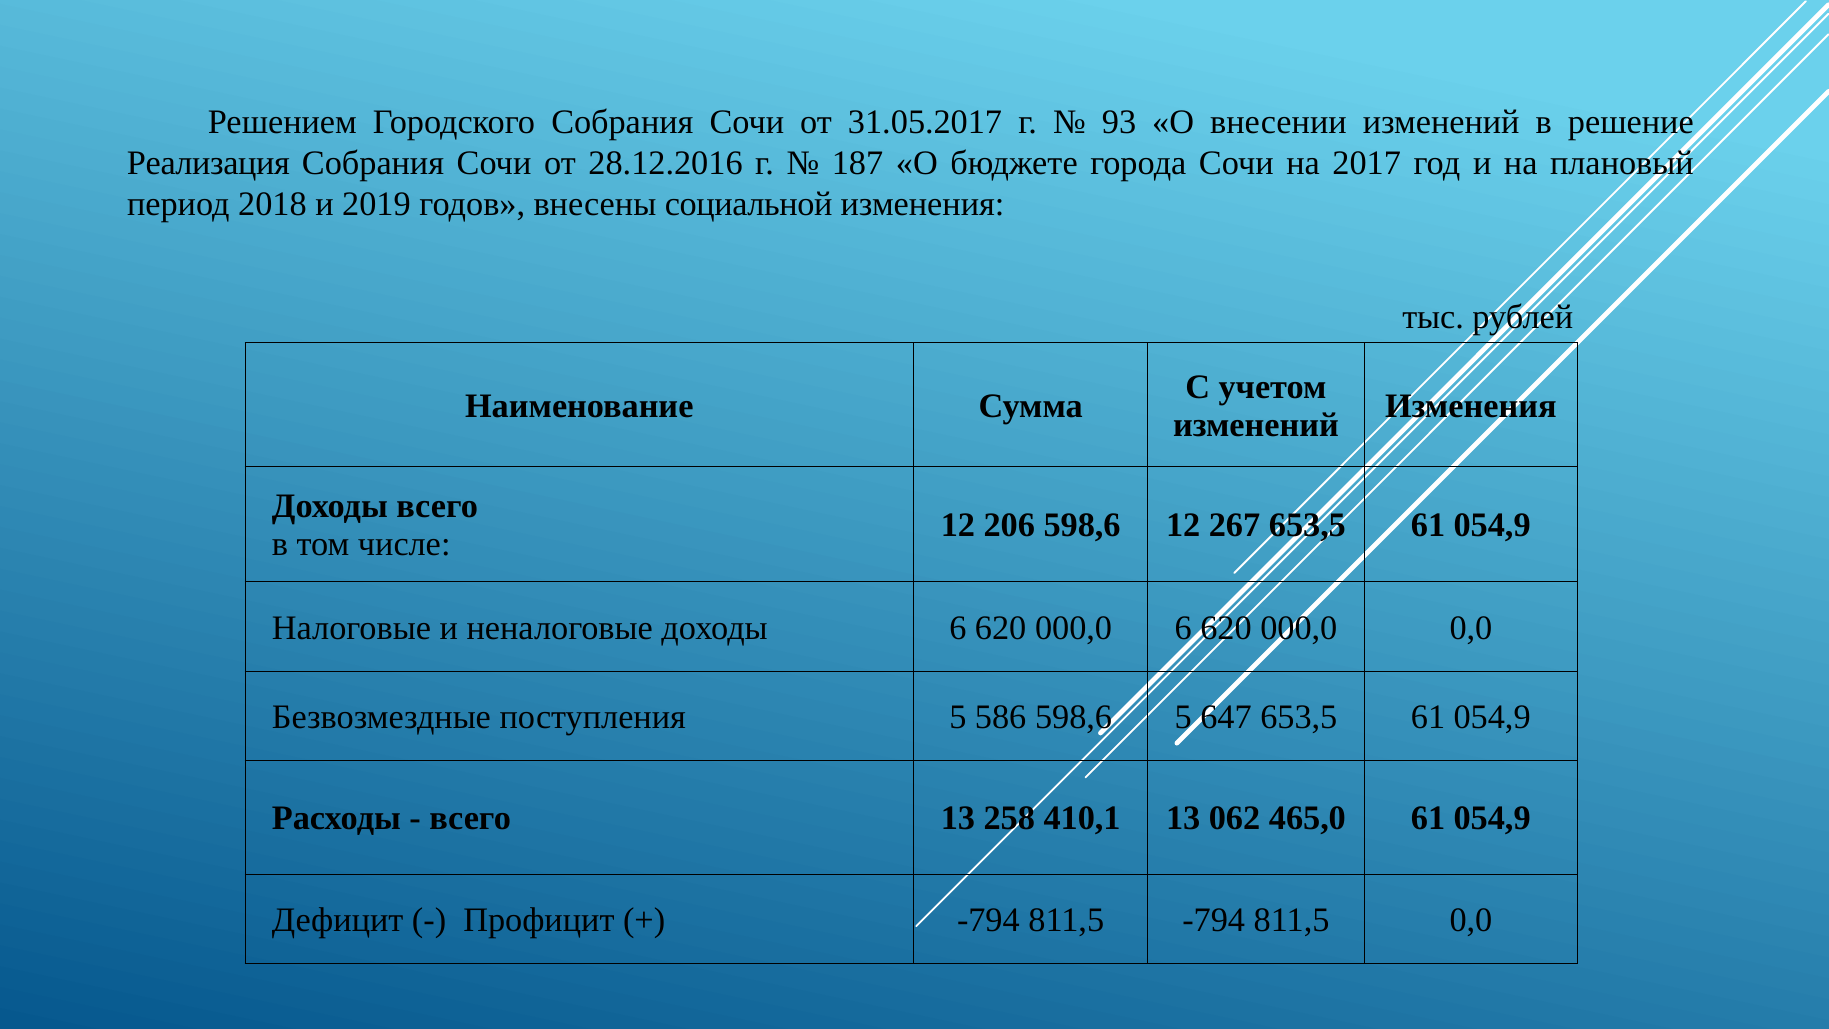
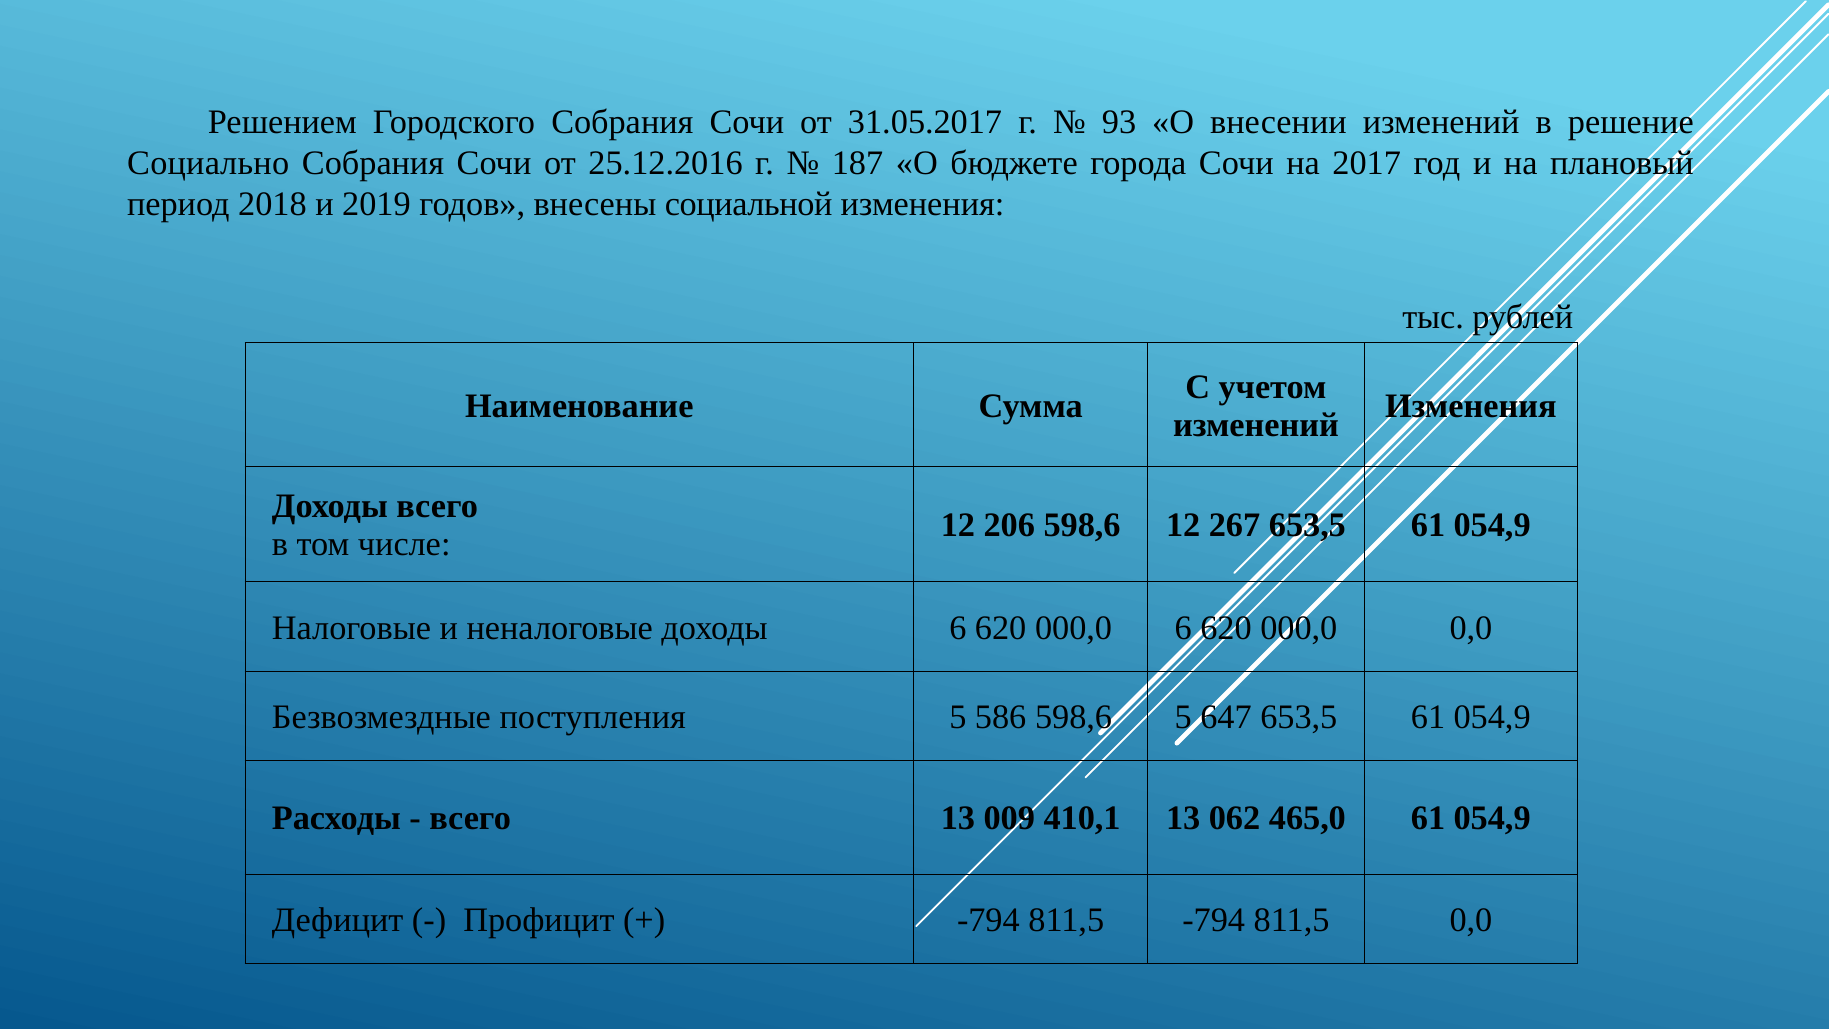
Реализация: Реализация -> Социально
28.12.2016: 28.12.2016 -> 25.12.2016
258: 258 -> 009
